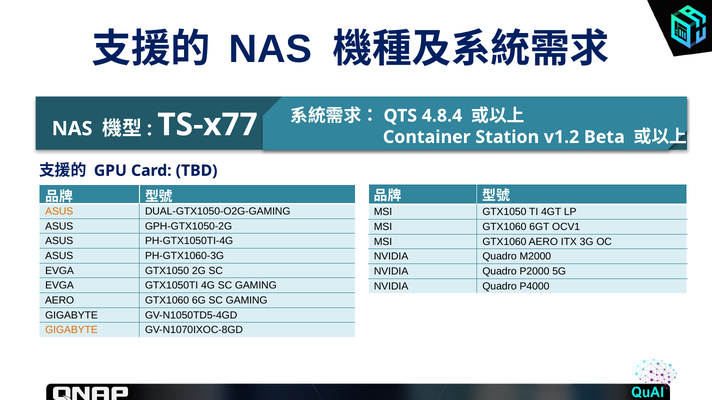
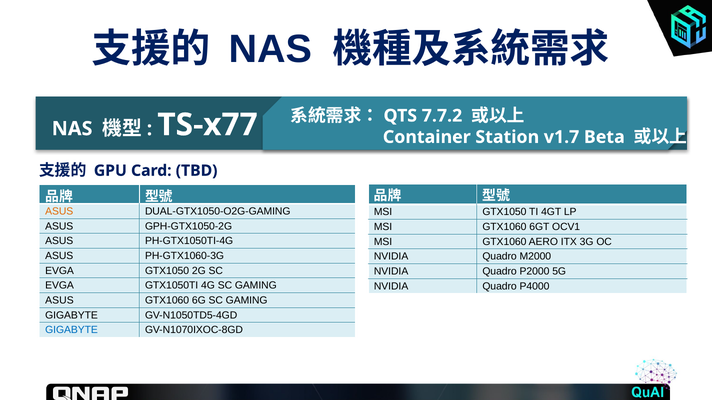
4.8.4: 4.8.4 -> 7.7.2
v1.2: v1.2 -> v1.7
AERO at (60, 301): AERO -> ASUS
GIGABYTE at (72, 330) colour: orange -> blue
